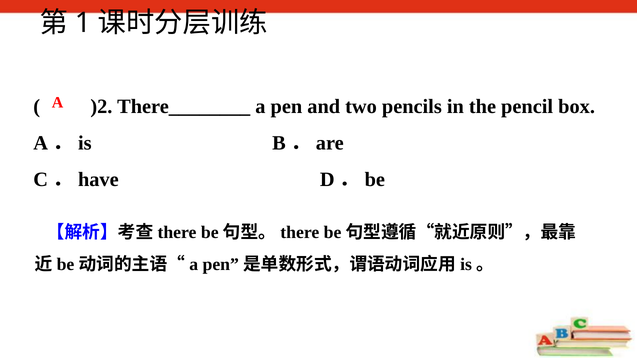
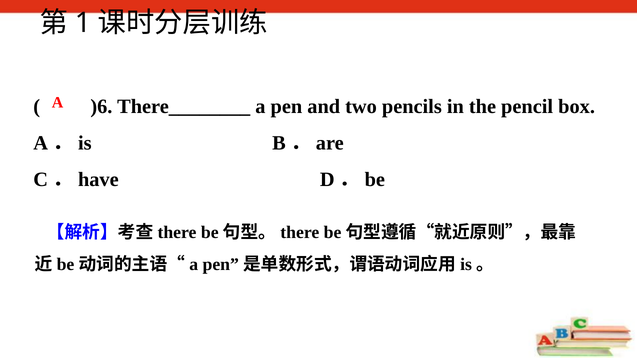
)2: )2 -> )6
